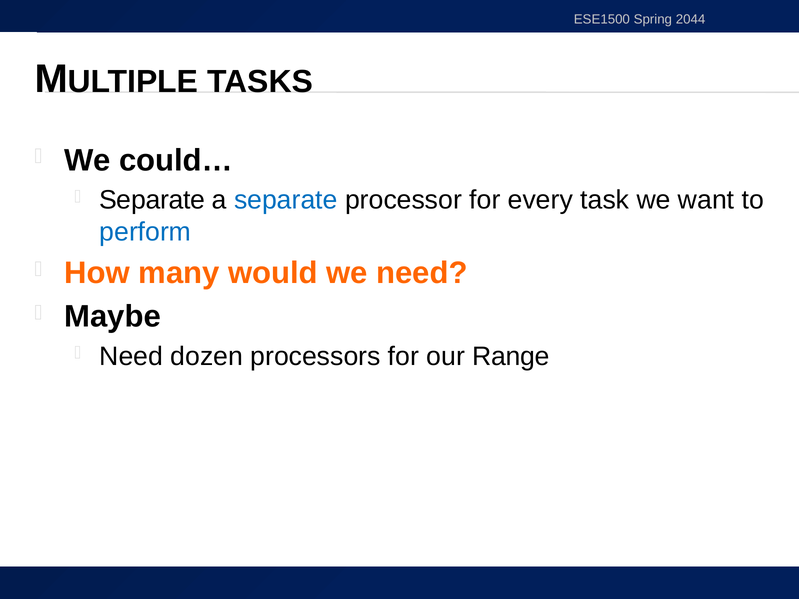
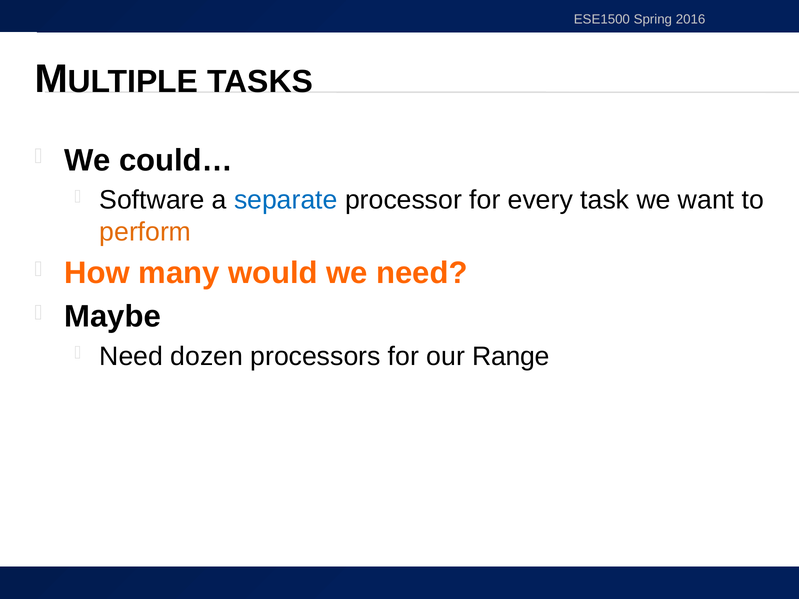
2044: 2044 -> 2016
Separate at (152, 200): Separate -> Software
perform colour: blue -> orange
